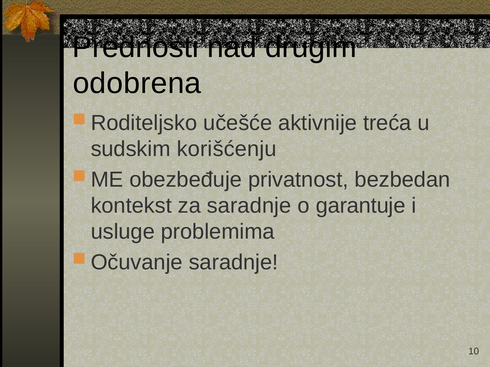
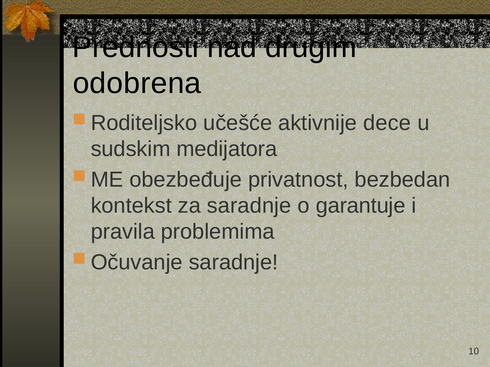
treća: treća -> dece
korišćenju: korišćenju -> medijatora
usluge: usluge -> pravila
